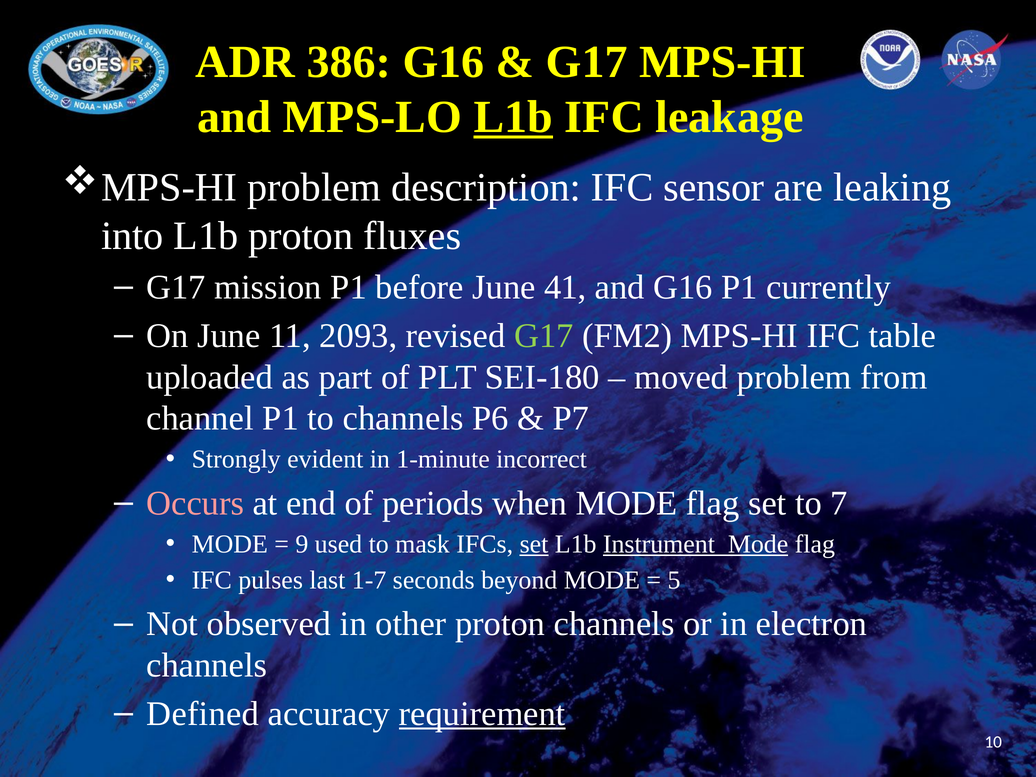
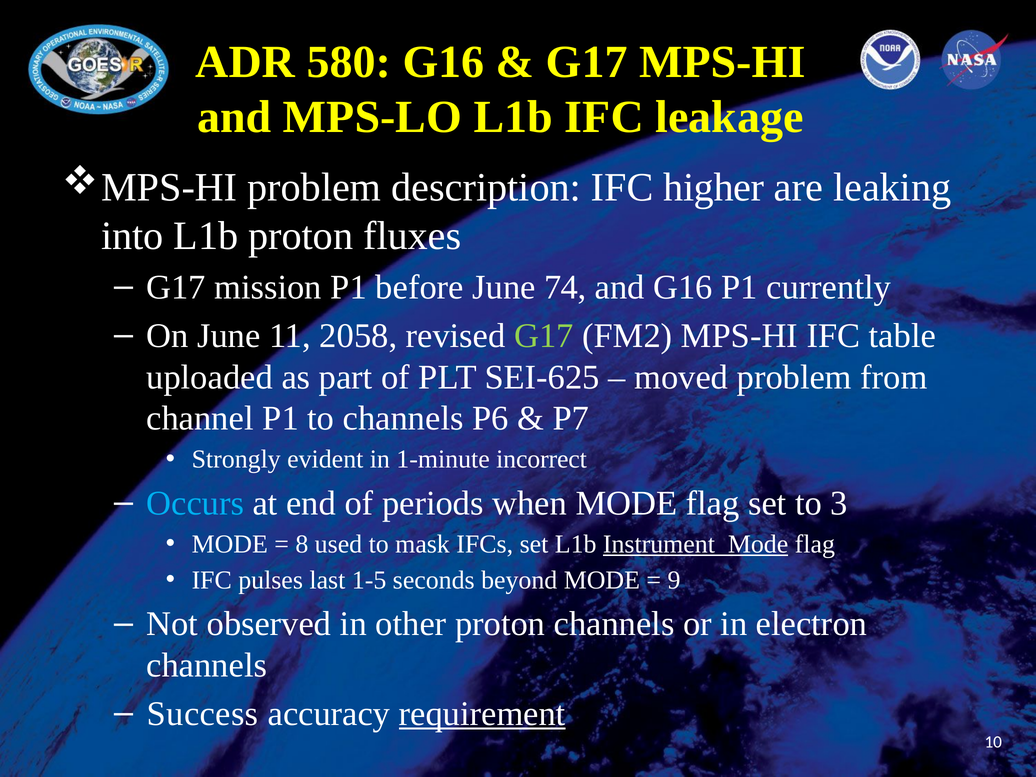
386: 386 -> 580
L1b at (513, 117) underline: present -> none
sensor: sensor -> higher
41: 41 -> 74
2093: 2093 -> 2058
SEI-180: SEI-180 -> SEI-625
Occurs colour: pink -> light blue
7: 7 -> 3
9: 9 -> 8
set at (534, 544) underline: present -> none
1-7: 1-7 -> 1-5
5: 5 -> 9
Defined: Defined -> Success
